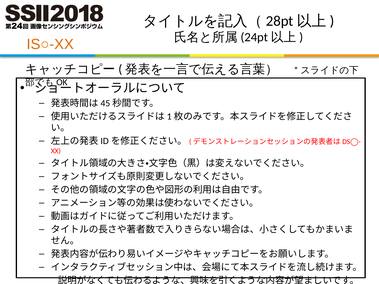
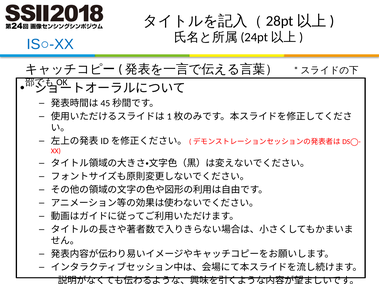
IS○-XX colour: orange -> blue
